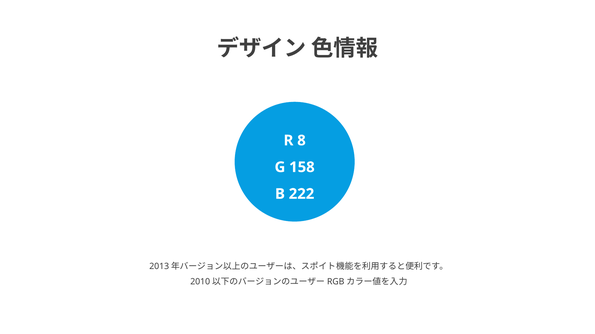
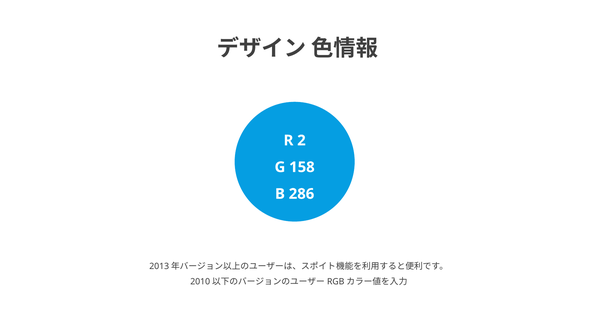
8: 8 -> 2
222: 222 -> 286
